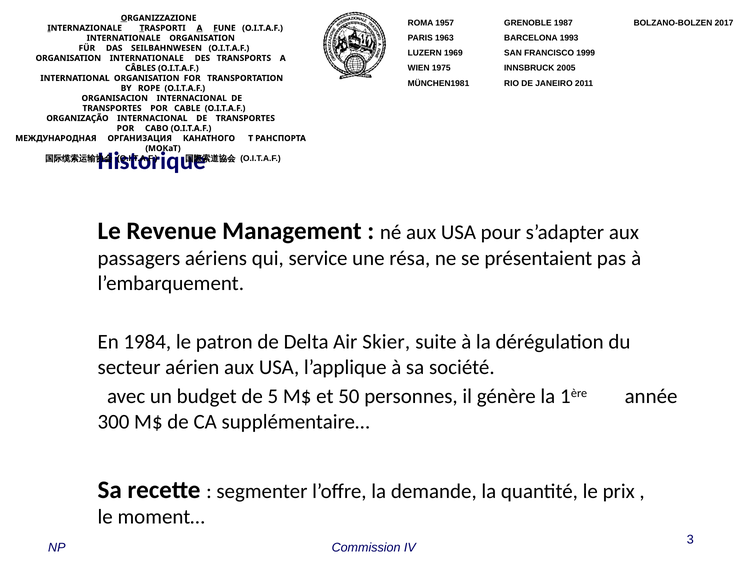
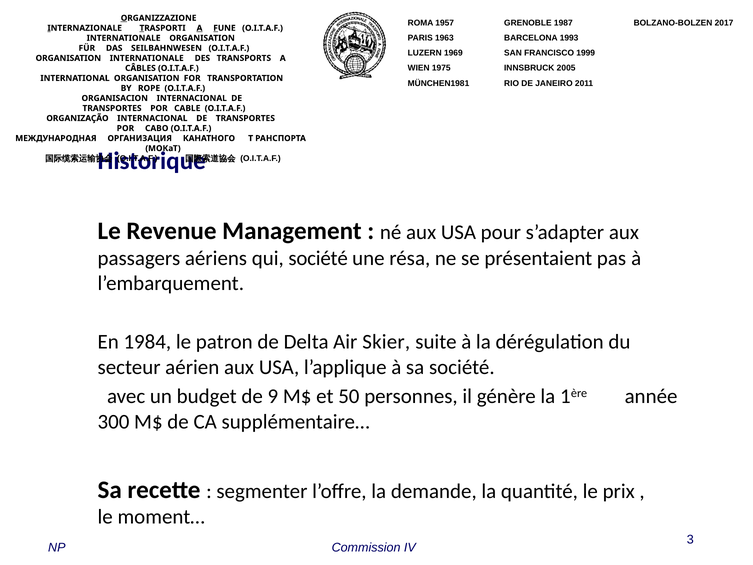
qui service: service -> société
5: 5 -> 9
